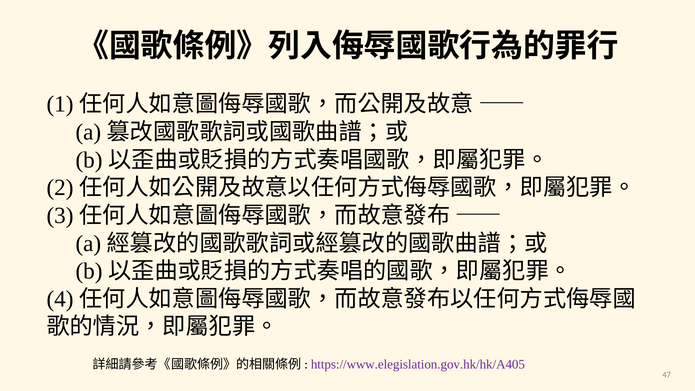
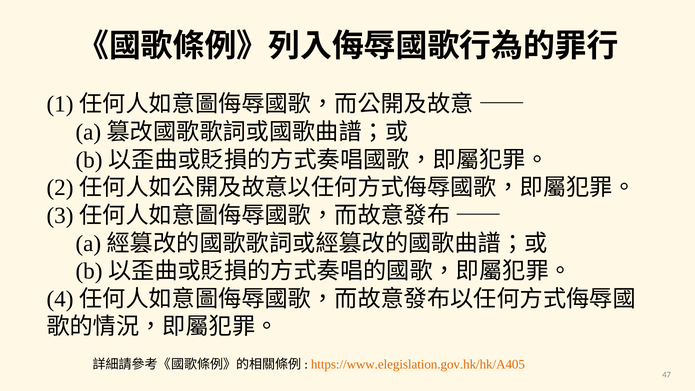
https://www.elegislation.gov.hk/hk/A405 colour: purple -> orange
